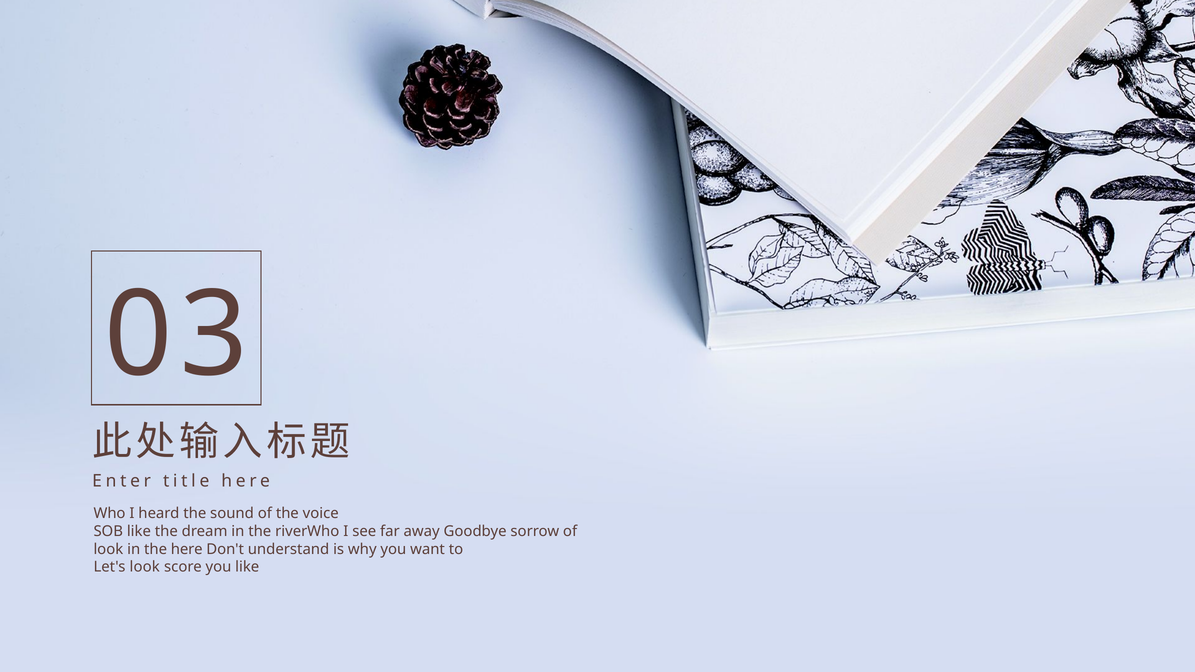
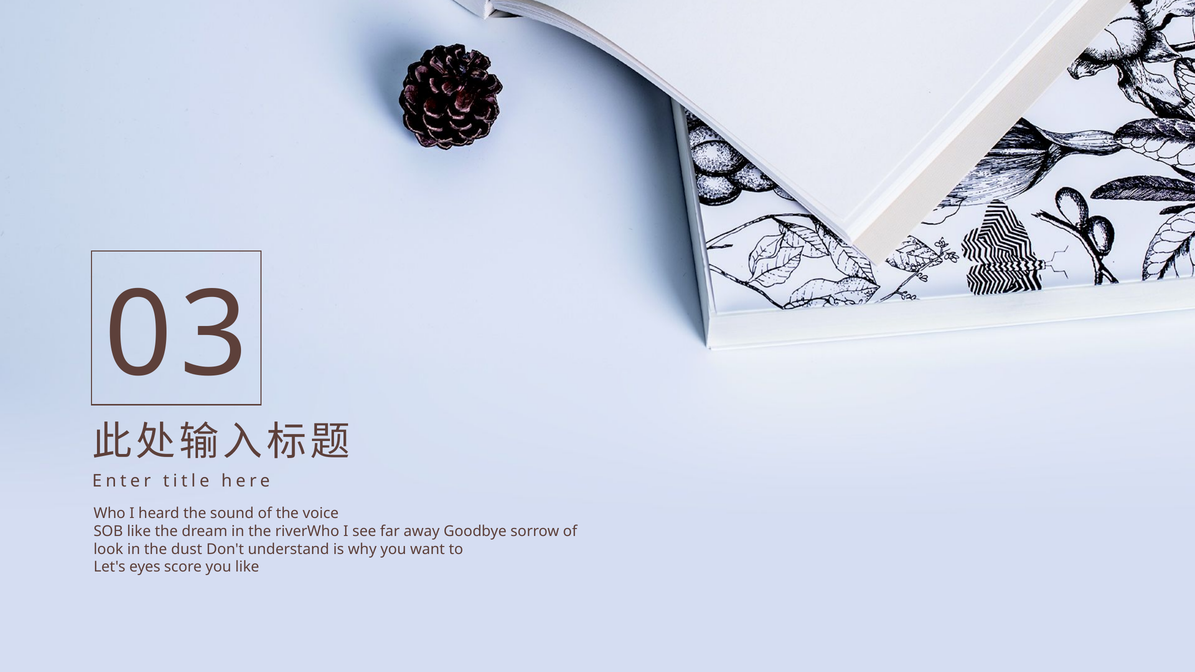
the here: here -> dust
Let's look: look -> eyes
